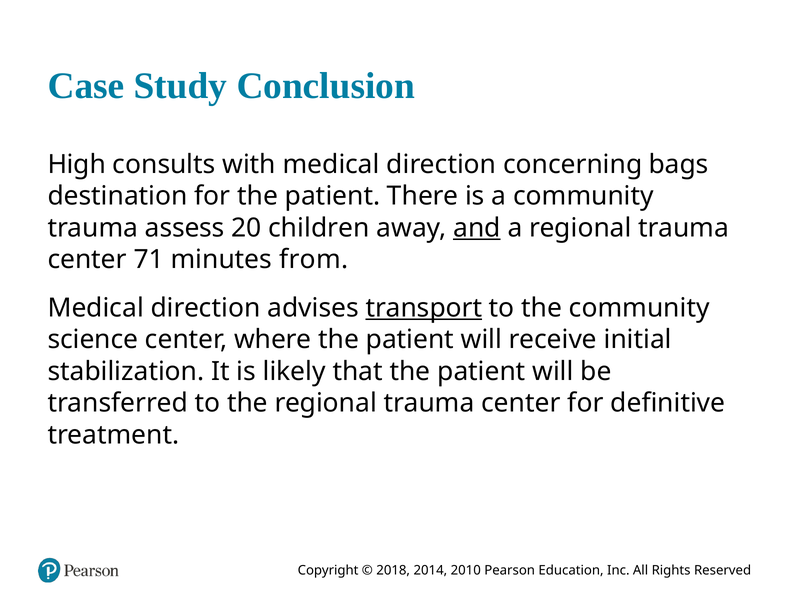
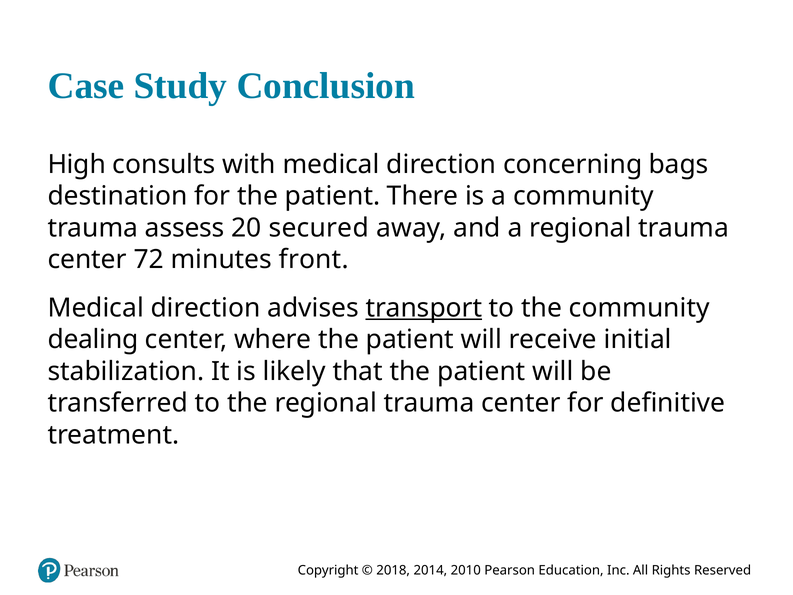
children: children -> secured
and underline: present -> none
71: 71 -> 72
from: from -> front
science: science -> dealing
